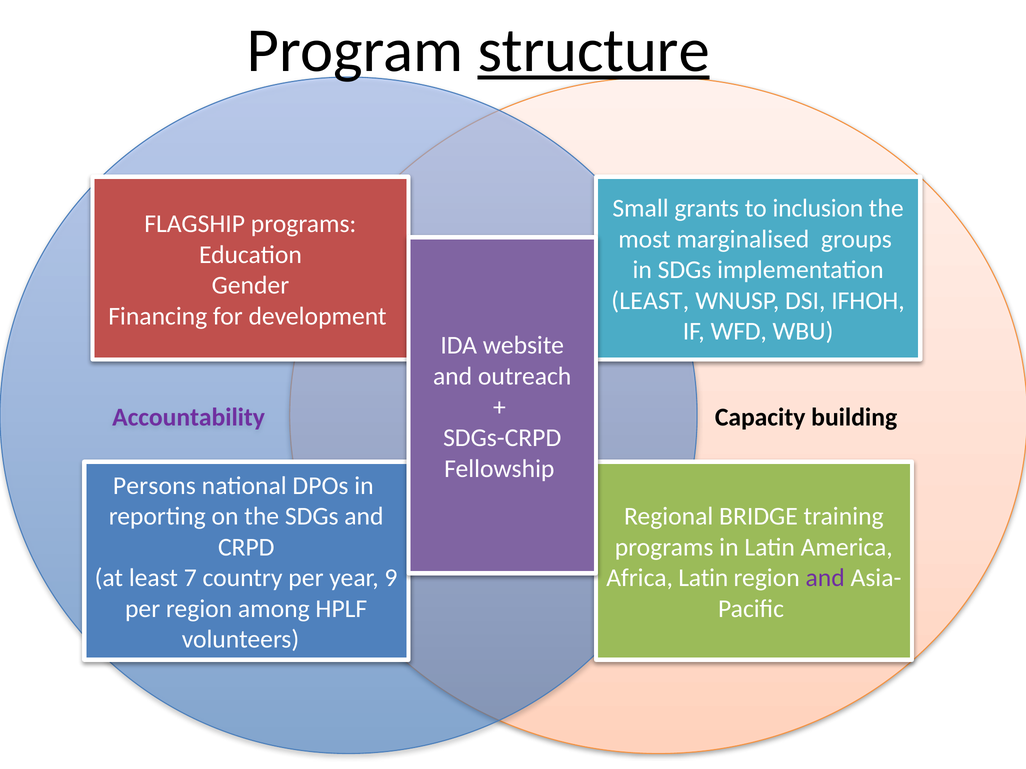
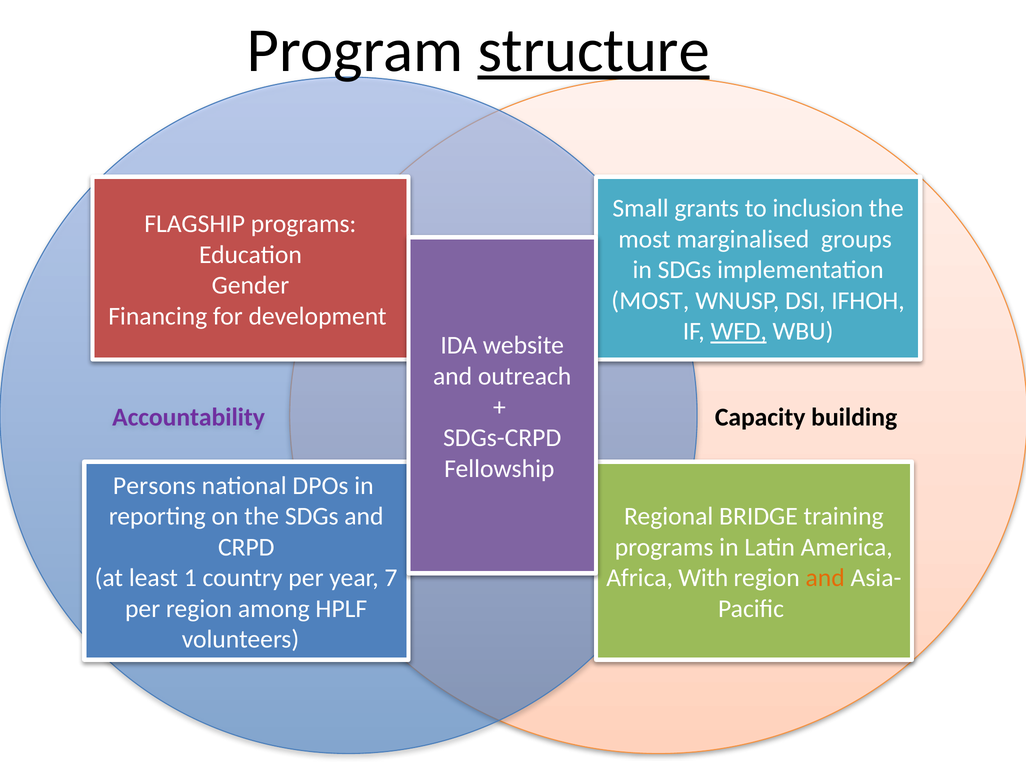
LEAST at (650, 301): LEAST -> MOST
WFD underline: none -> present
7: 7 -> 1
9: 9 -> 7
Africa Latin: Latin -> With
and at (825, 578) colour: purple -> orange
